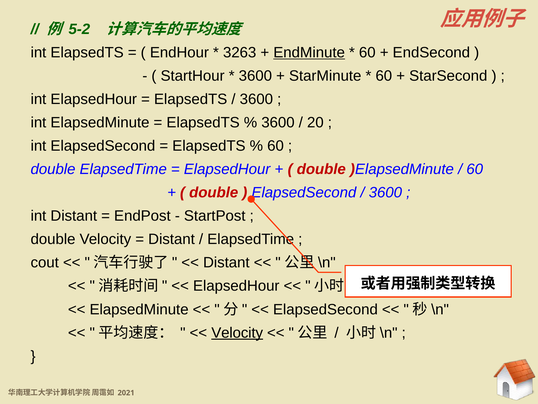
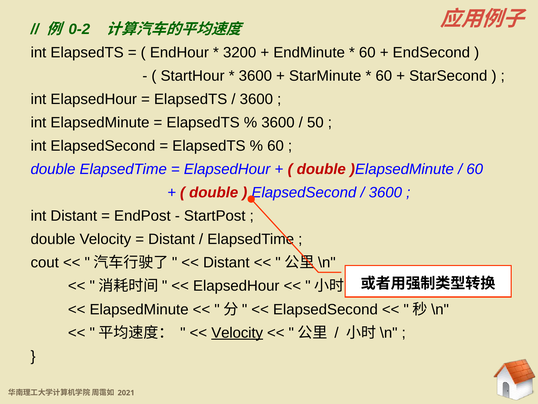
5-2: 5-2 -> 0-2
3263: 3263 -> 3200
EndMinute underline: present -> none
20: 20 -> 50
